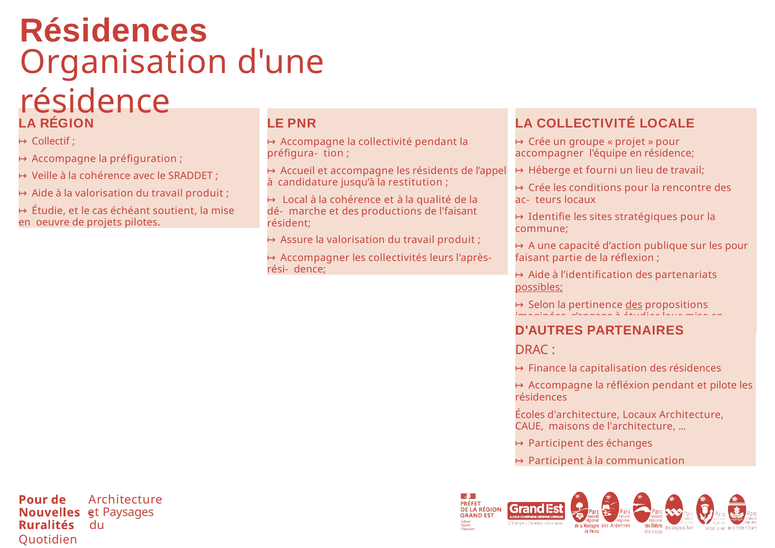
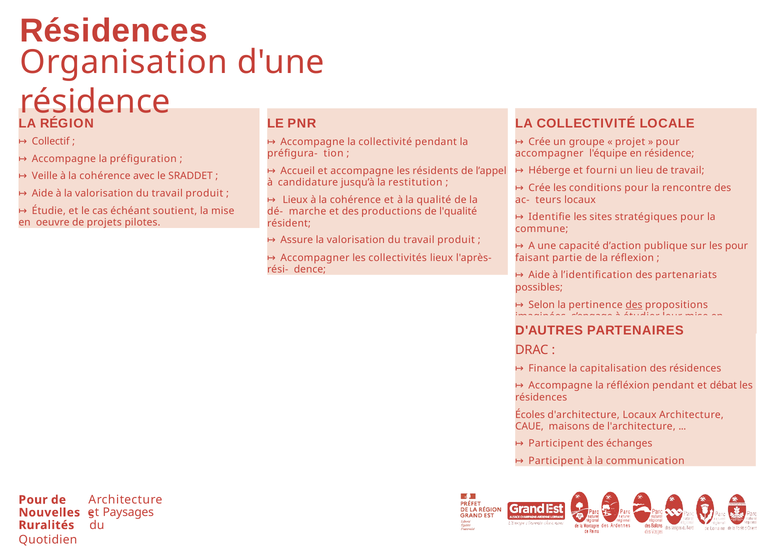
Local at (295, 200): Local -> Lieux
l'faisant: l'faisant -> l'qualité
collectivités leurs: leurs -> lieux
possibles underline: present -> none
pilote: pilote -> débat
